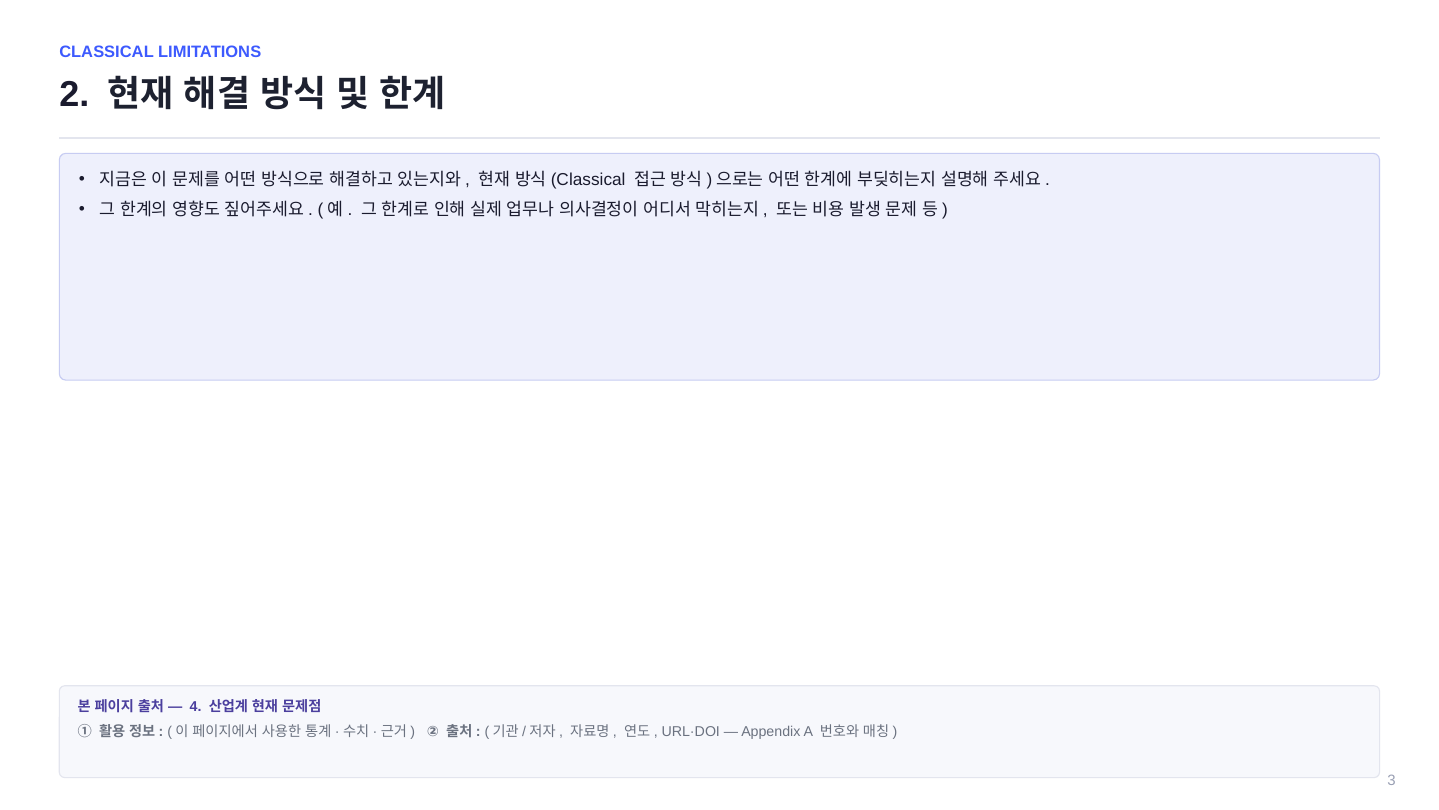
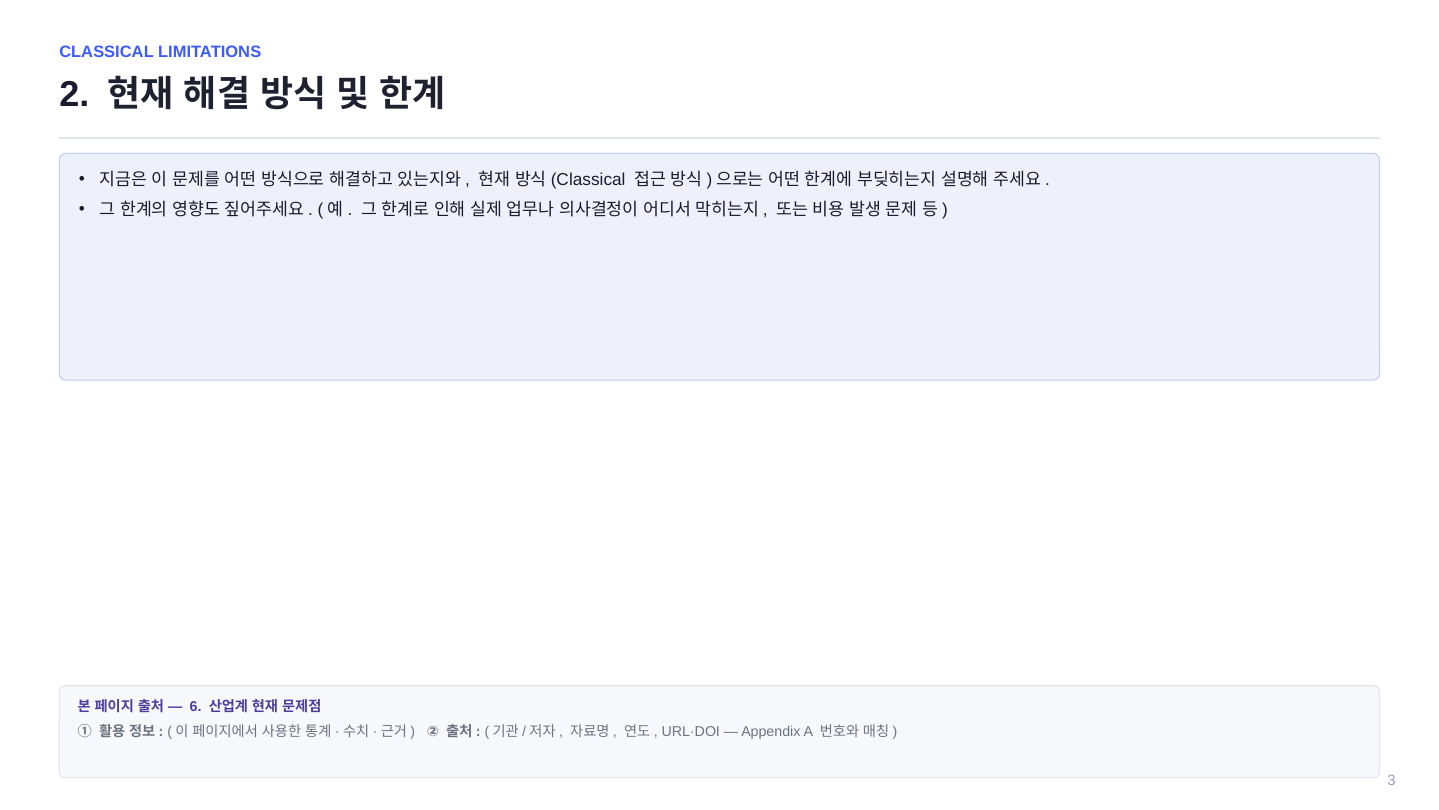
4: 4 -> 6
